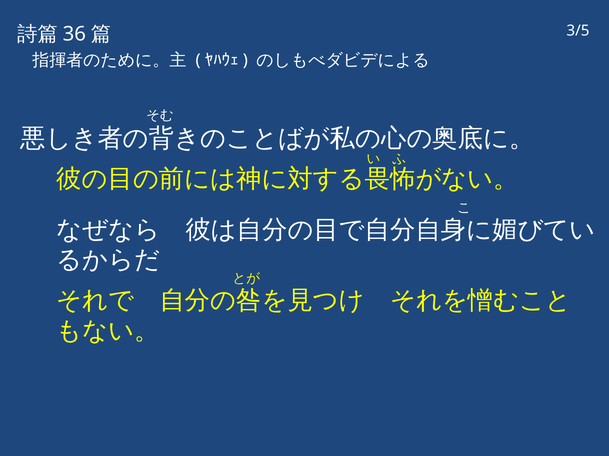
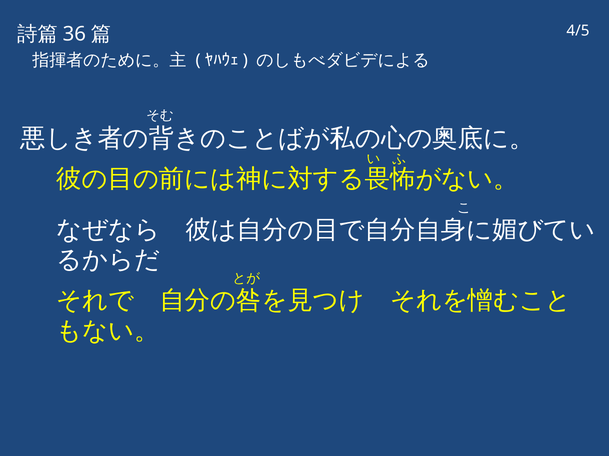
3/5: 3/5 -> 4/5
